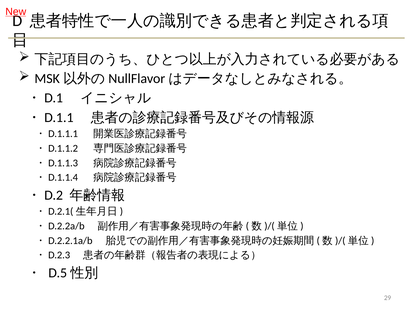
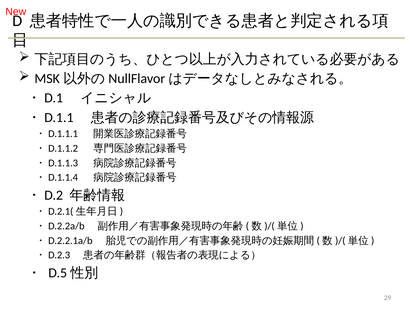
New underline: present -> none
